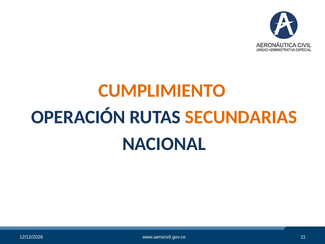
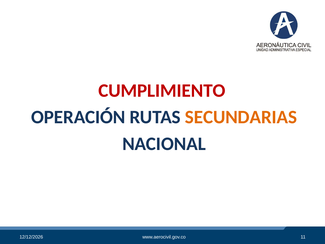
CUMPLIMIENTO colour: orange -> red
